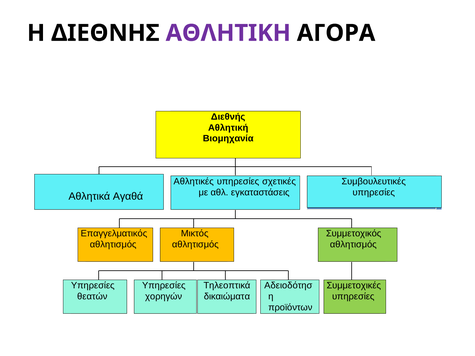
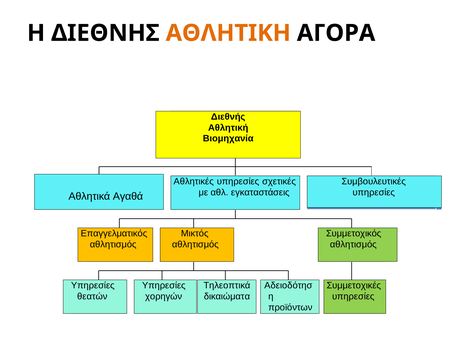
ΑΘΛΗΤΙΚΗ colour: purple -> orange
